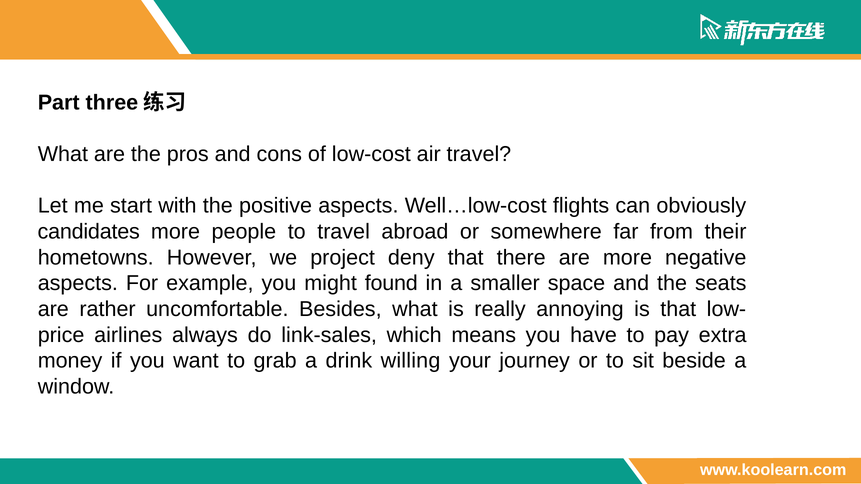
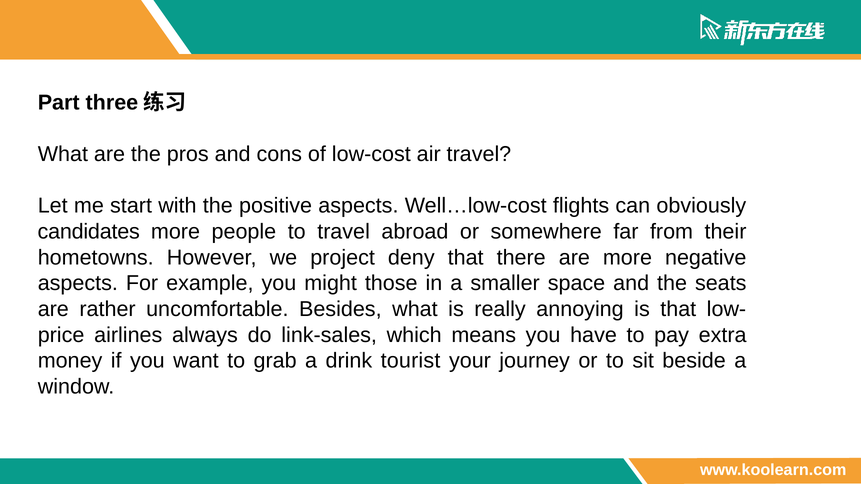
found: found -> those
willing: willing -> tourist
